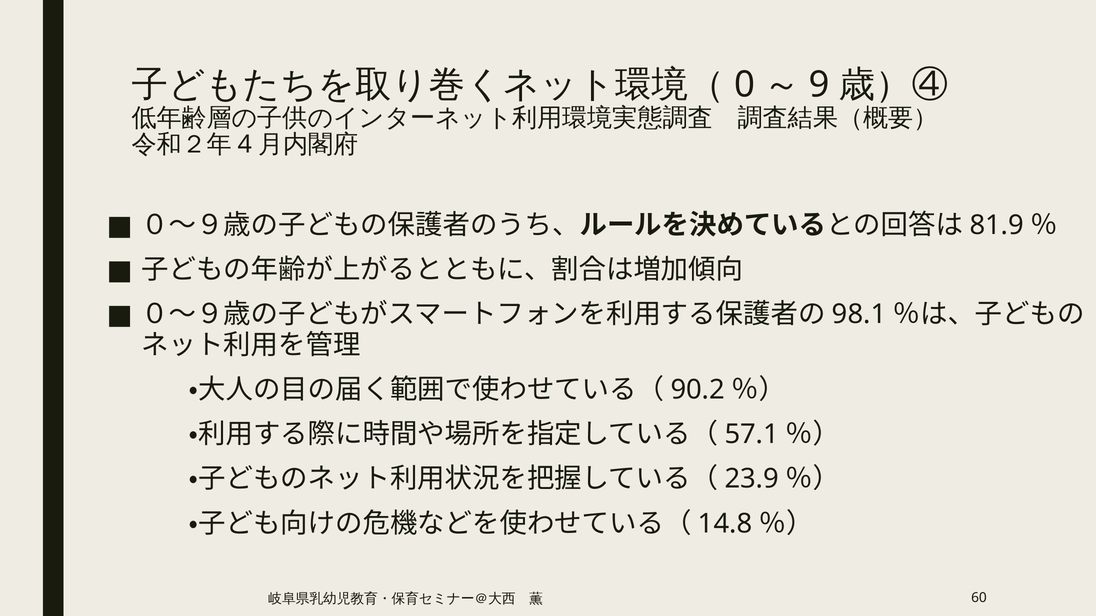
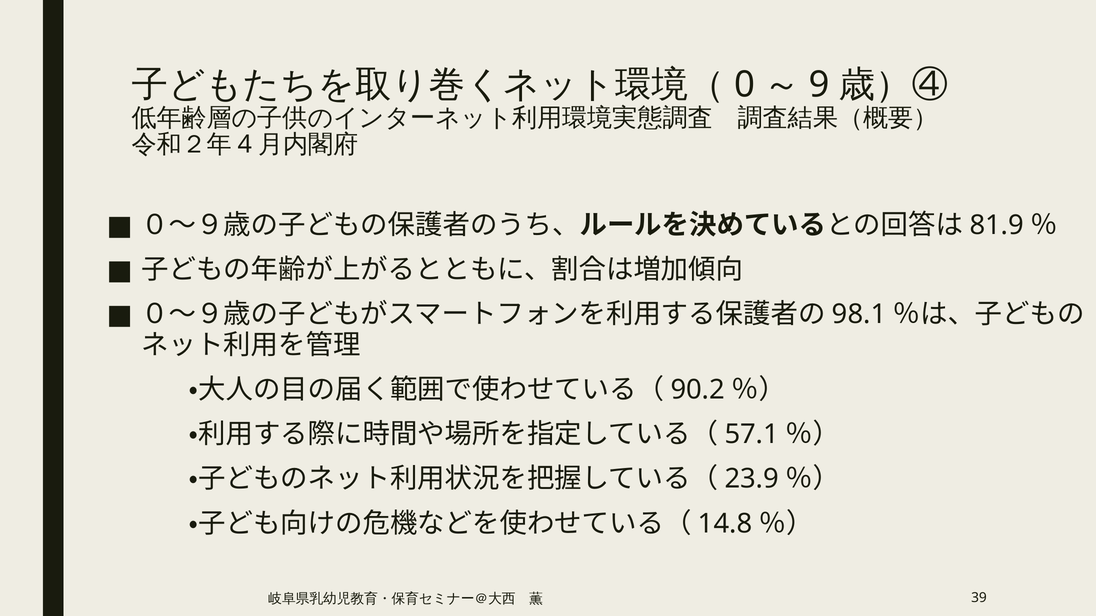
60: 60 -> 39
